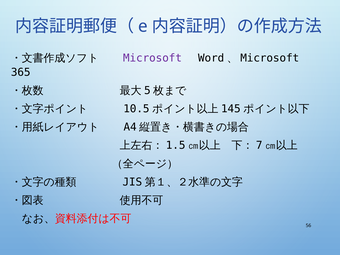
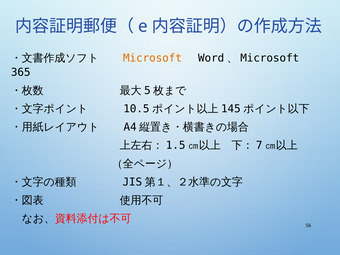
Microsoft colour: purple -> orange
